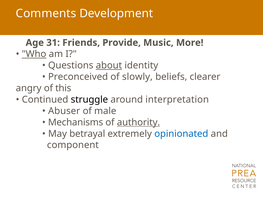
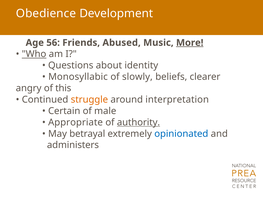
Comments: Comments -> Obedience
31: 31 -> 56
Provide: Provide -> Abused
More underline: none -> present
about underline: present -> none
Preconceived: Preconceived -> Monosyllabic
struggle colour: black -> orange
Abuser: Abuser -> Certain
Mechanisms: Mechanisms -> Appropriate
component: component -> administers
